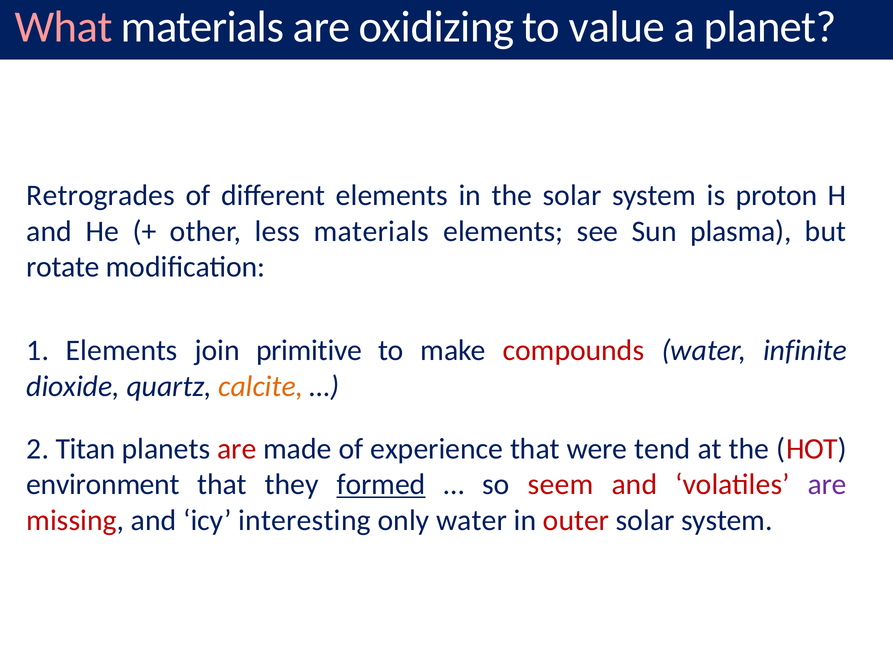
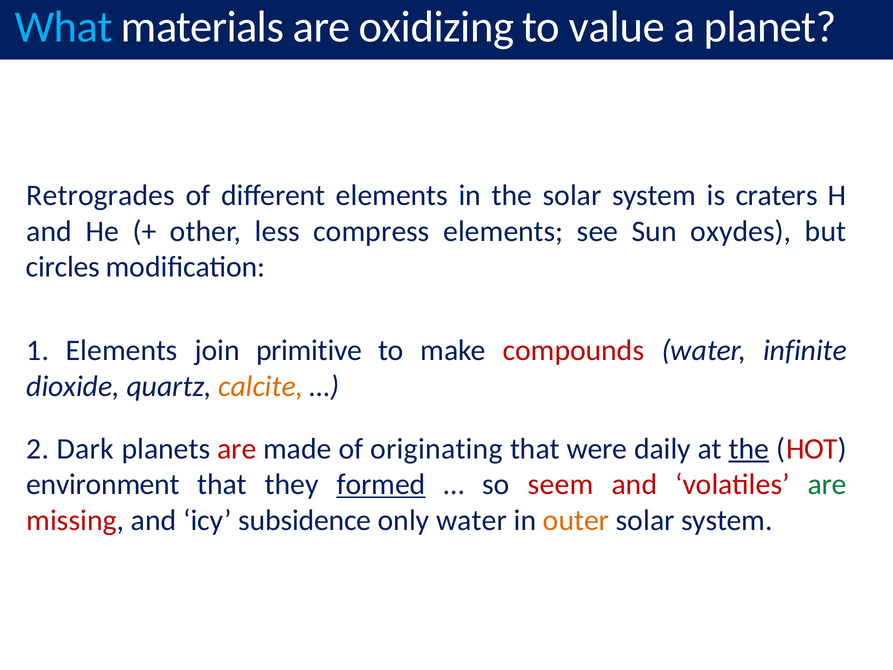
What colour: pink -> light blue
proton: proton -> craters
less materials: materials -> compress
plasma: plasma -> oxydes
rotate: rotate -> circles
Titan: Titan -> Dark
experience: experience -> originating
tend: tend -> daily
the at (749, 449) underline: none -> present
are at (827, 484) colour: purple -> green
interesting: interesting -> subsidence
outer colour: red -> orange
